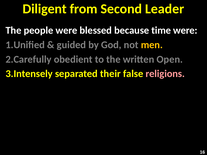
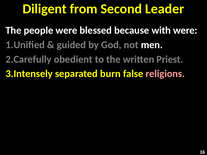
time: time -> with
men colour: yellow -> white
Open: Open -> Priest
their: their -> burn
